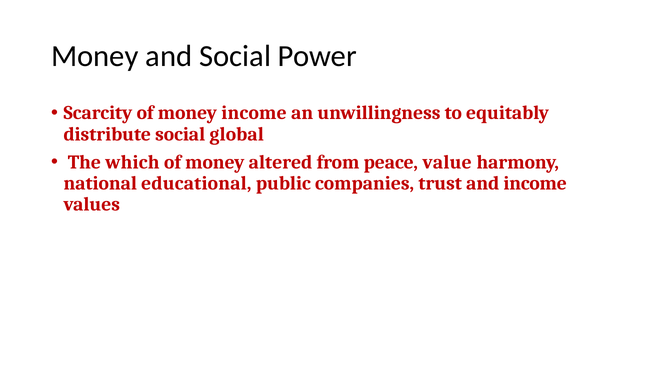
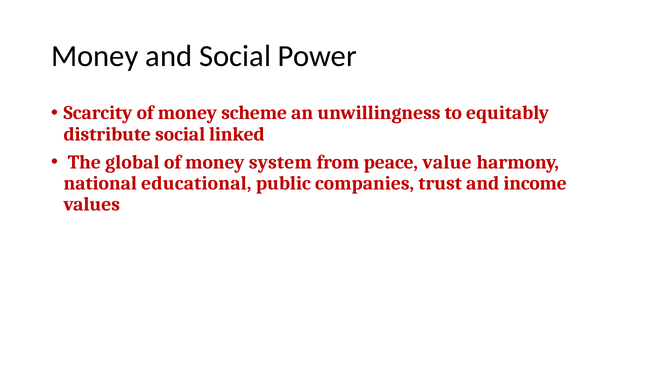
money income: income -> scheme
global: global -> linked
which: which -> global
altered: altered -> system
